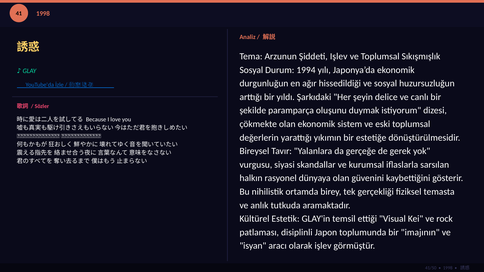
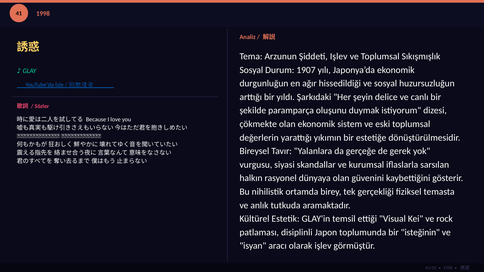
1994: 1994 -> 1907
imajının: imajının -> isteğinin
